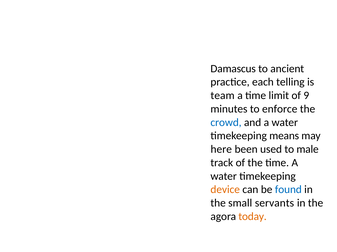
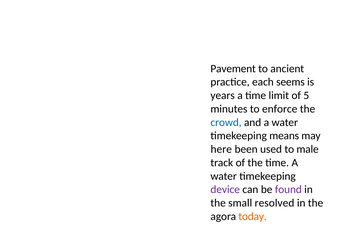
Damascus: Damascus -> Pavement
telling: telling -> seems
team: team -> years
9: 9 -> 5
device colour: orange -> purple
found colour: blue -> purple
servants: servants -> resolved
